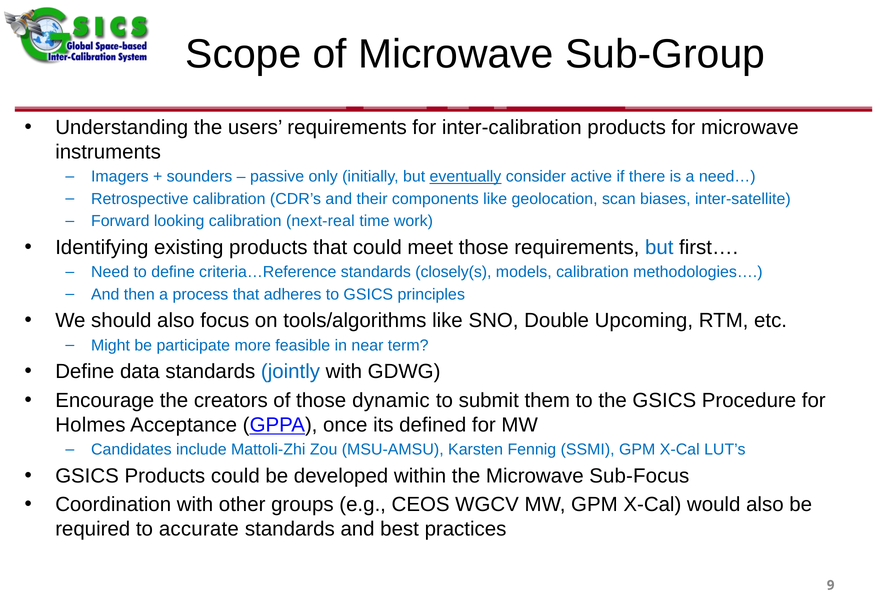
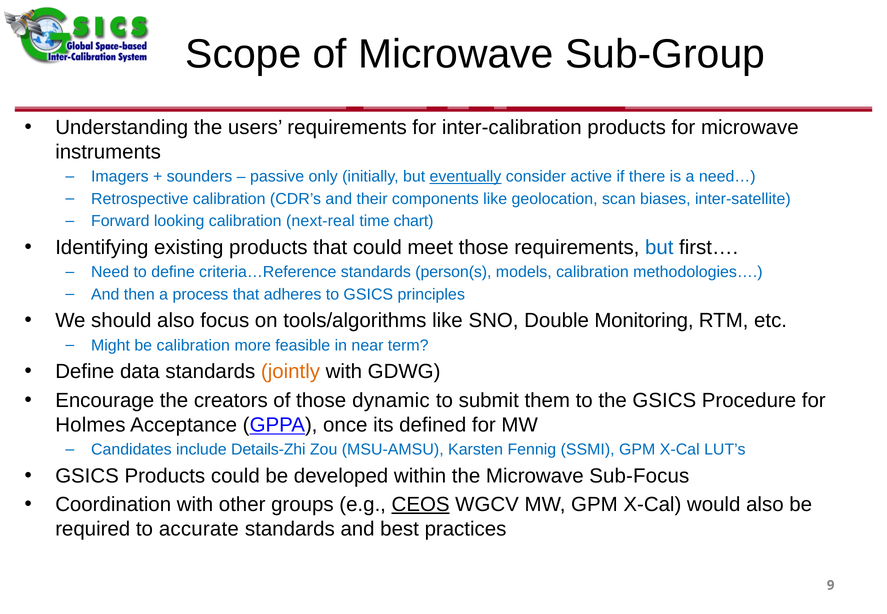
work: work -> chart
closely(s: closely(s -> person(s
Upcoming: Upcoming -> Monitoring
be participate: participate -> calibration
jointly colour: blue -> orange
Mattoli-Zhi: Mattoli-Zhi -> Details-Zhi
CEOS underline: none -> present
